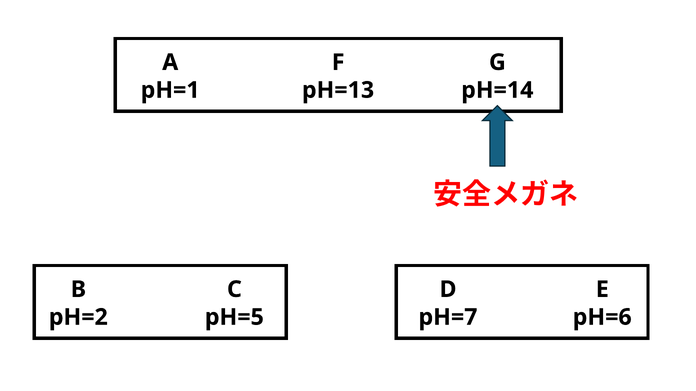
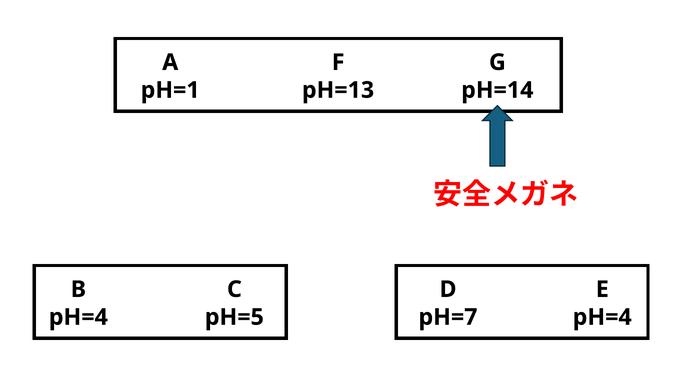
pH=2 at (78, 318): pH=2 -> pH=4
pH=6 at (602, 318): pH=6 -> pH=4
